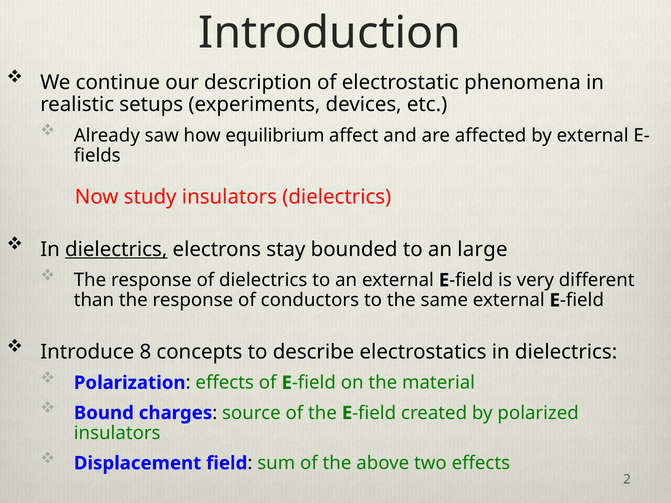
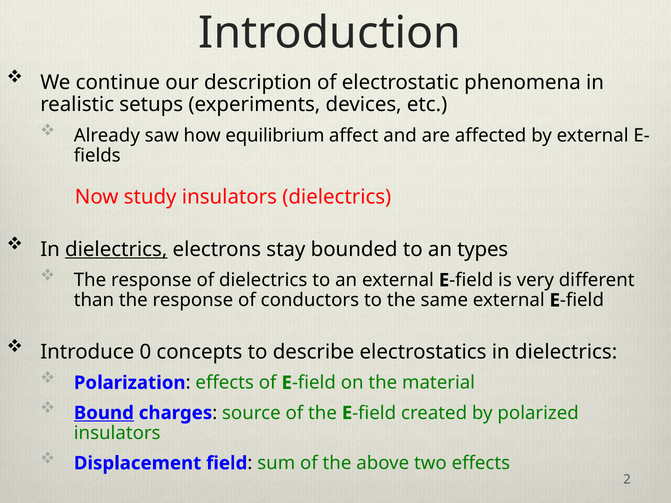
large: large -> types
8: 8 -> 0
Bound underline: none -> present
